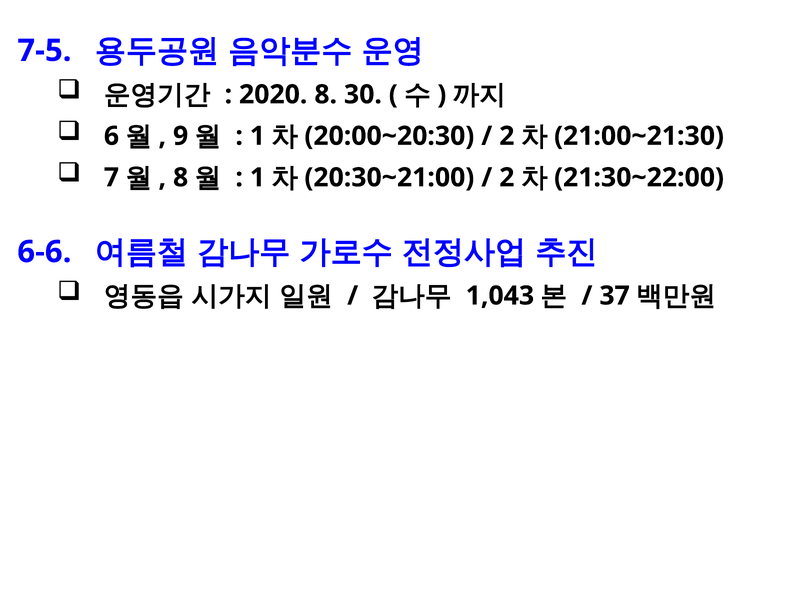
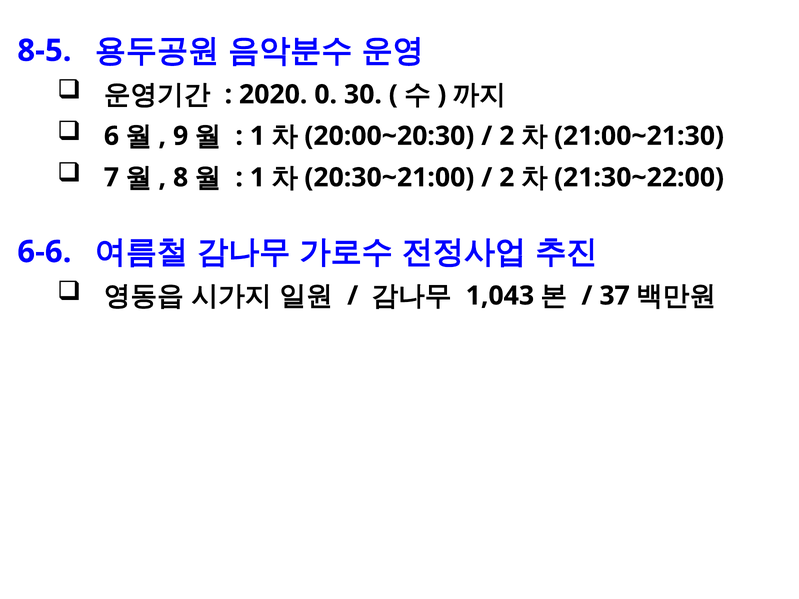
7-5: 7-5 -> 8-5
2020 8: 8 -> 0
